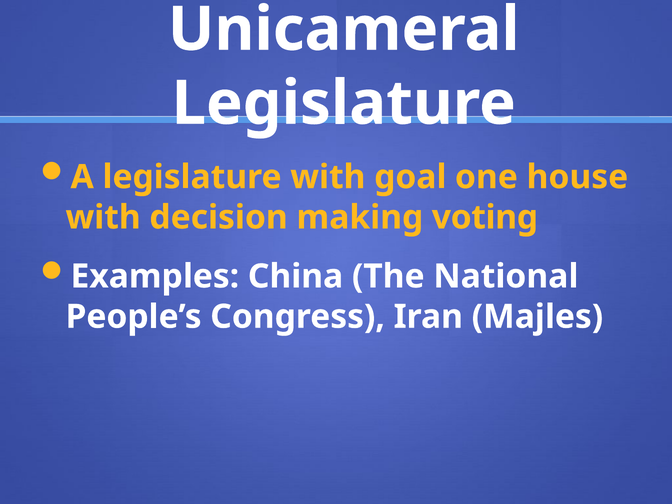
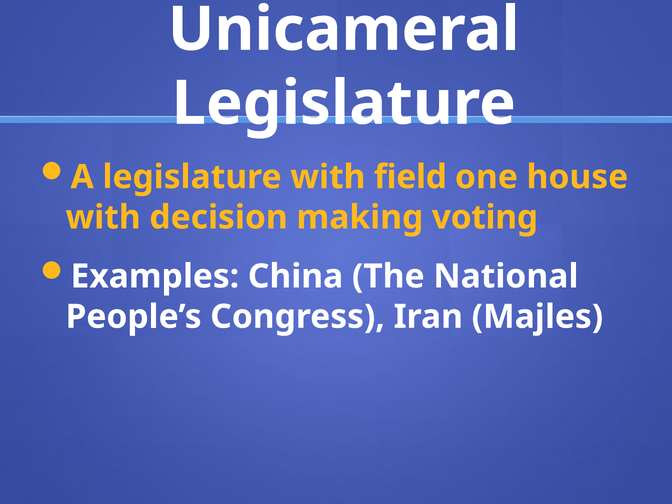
goal: goal -> field
